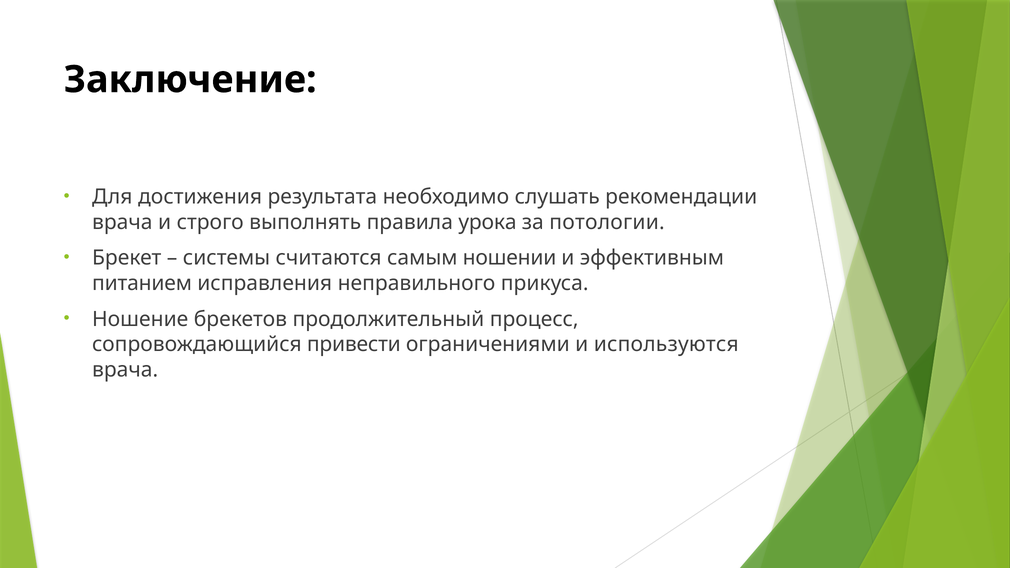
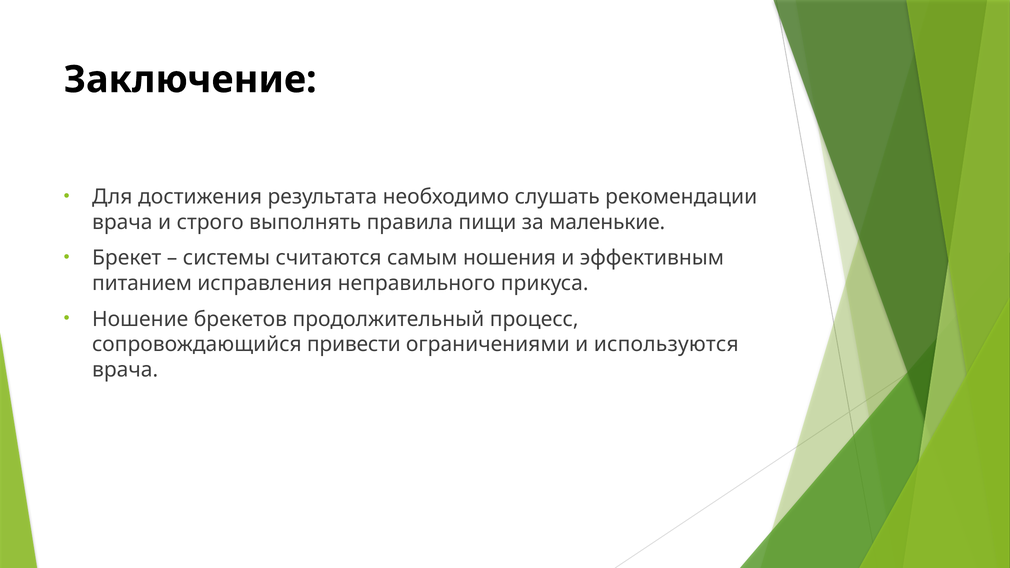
урока: урока -> пищи
потологии: потологии -> маленькие
ношении: ношении -> ношения
